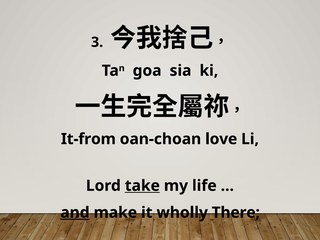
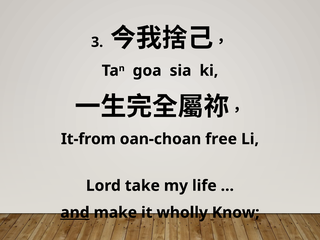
love: love -> free
take underline: present -> none
There: There -> Know
